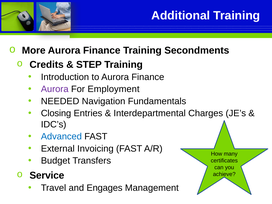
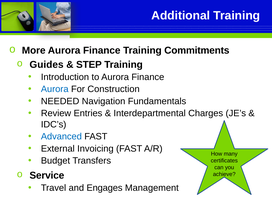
Secondments: Secondments -> Commitments
Credits: Credits -> Guides
Aurora at (55, 89) colour: purple -> blue
Employment: Employment -> Construction
Closing: Closing -> Review
